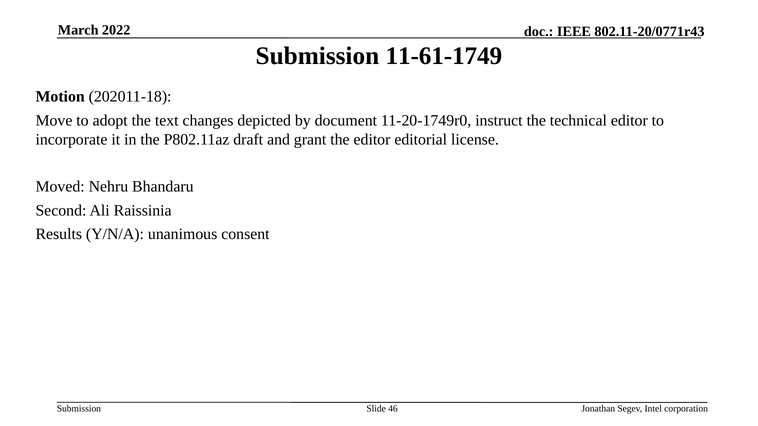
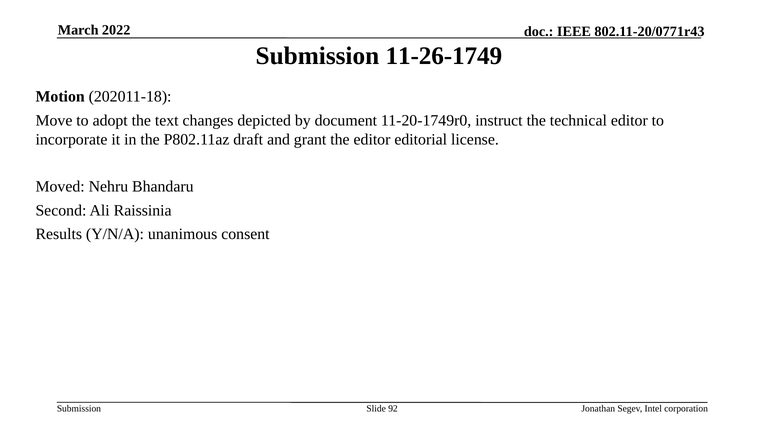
11-61-1749: 11-61-1749 -> 11-26-1749
46: 46 -> 92
